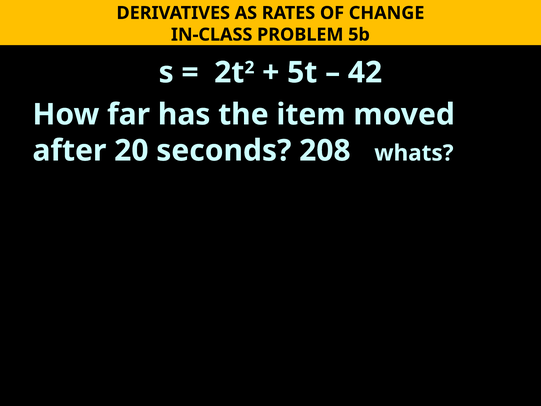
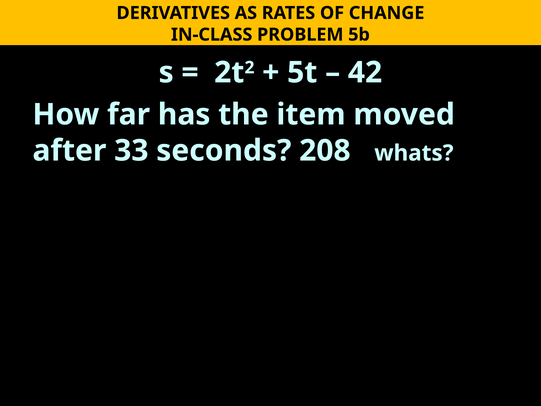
20: 20 -> 33
